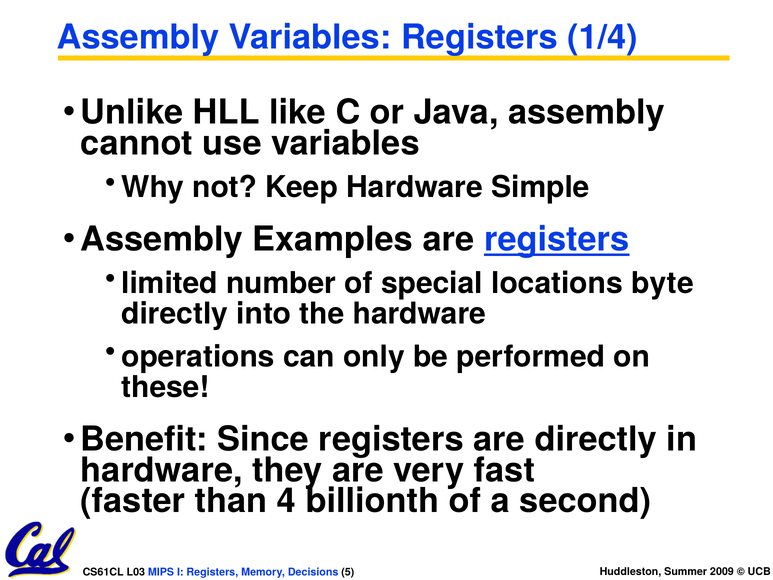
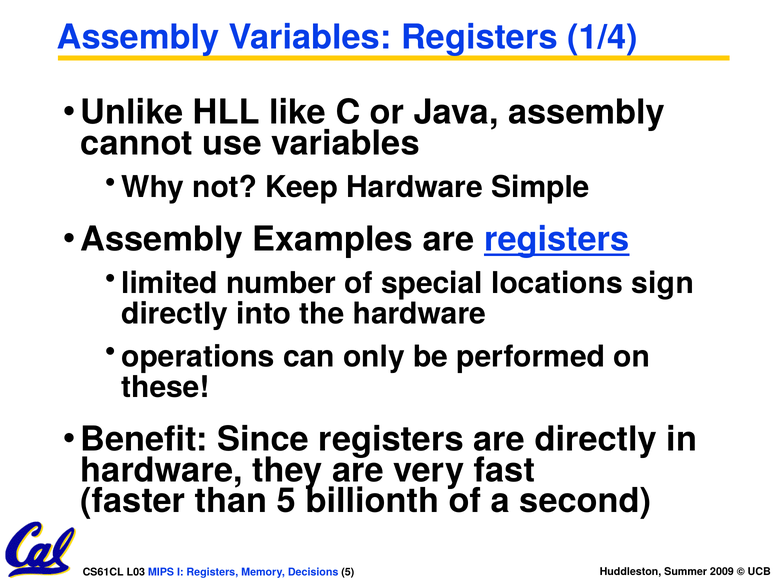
byte: byte -> sign
than 4: 4 -> 5
